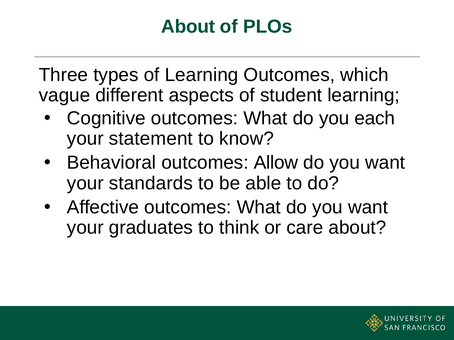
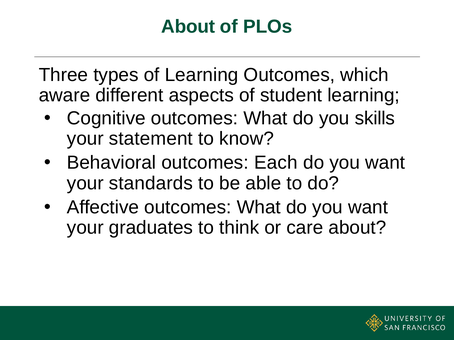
vague: vague -> aware
each: each -> skills
Allow: Allow -> Each
